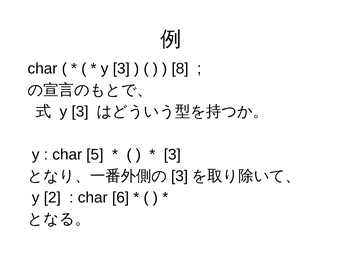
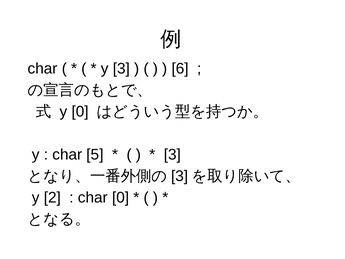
8: 8 -> 6
3 at (80, 112): 3 -> 0
char 6: 6 -> 0
